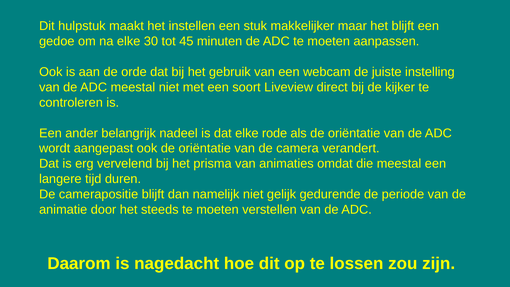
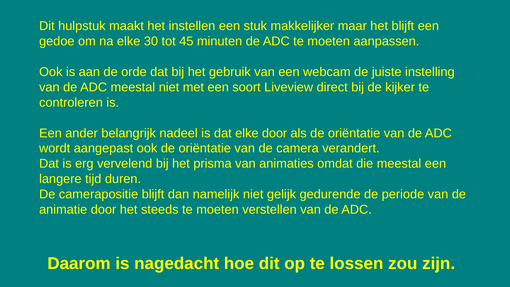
elke rode: rode -> door
